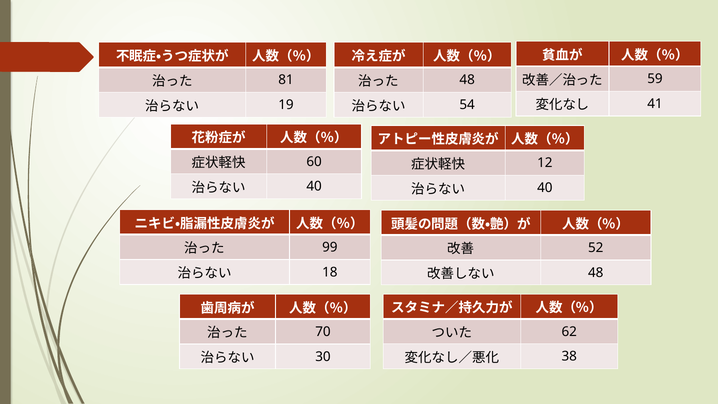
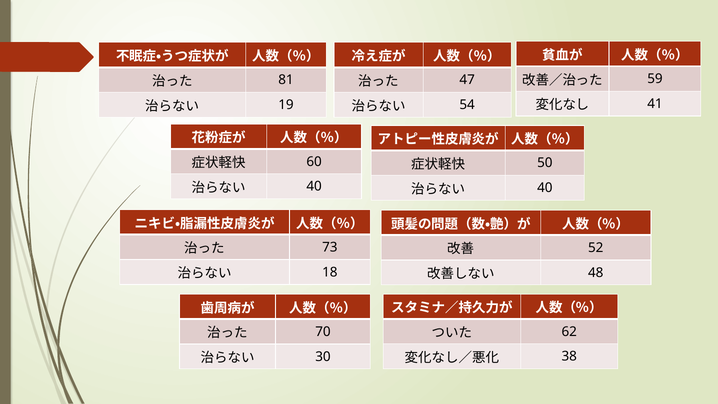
48 at (467, 80): 48 -> 47
12: 12 -> 50
99: 99 -> 73
